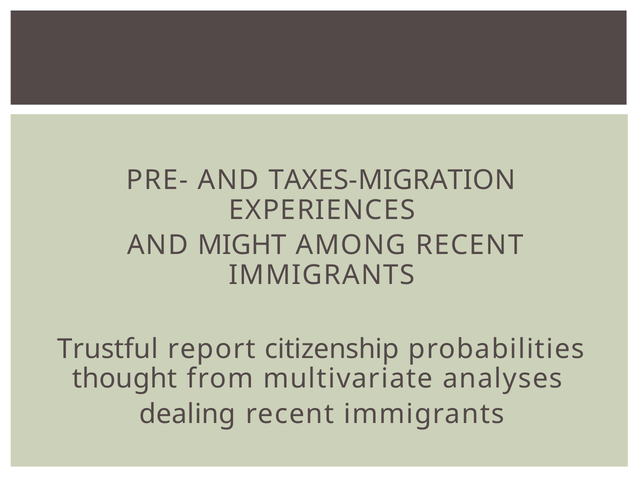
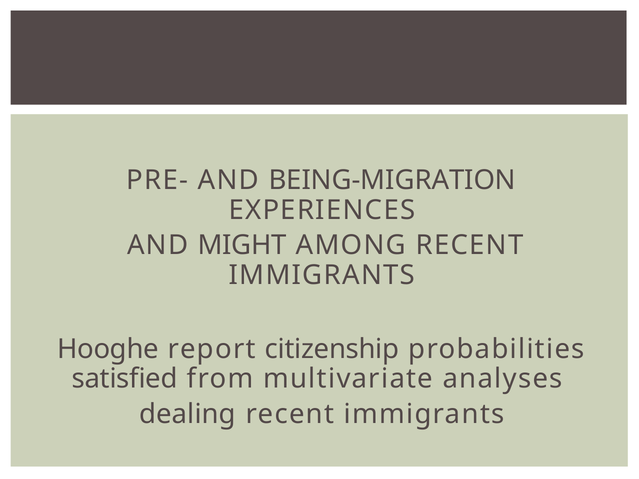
TAXES-MIGRATION: TAXES-MIGRATION -> BEING-MIGRATION
Trustful: Trustful -> Hooghe
thought: thought -> satisfied
